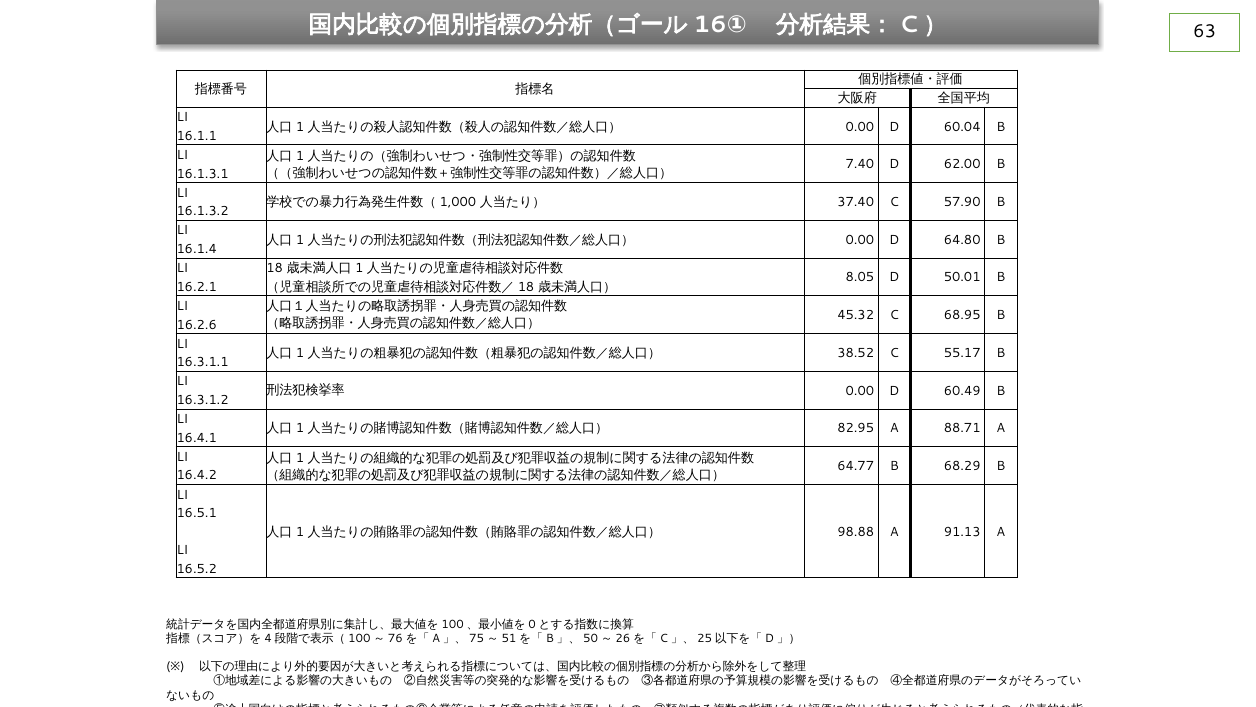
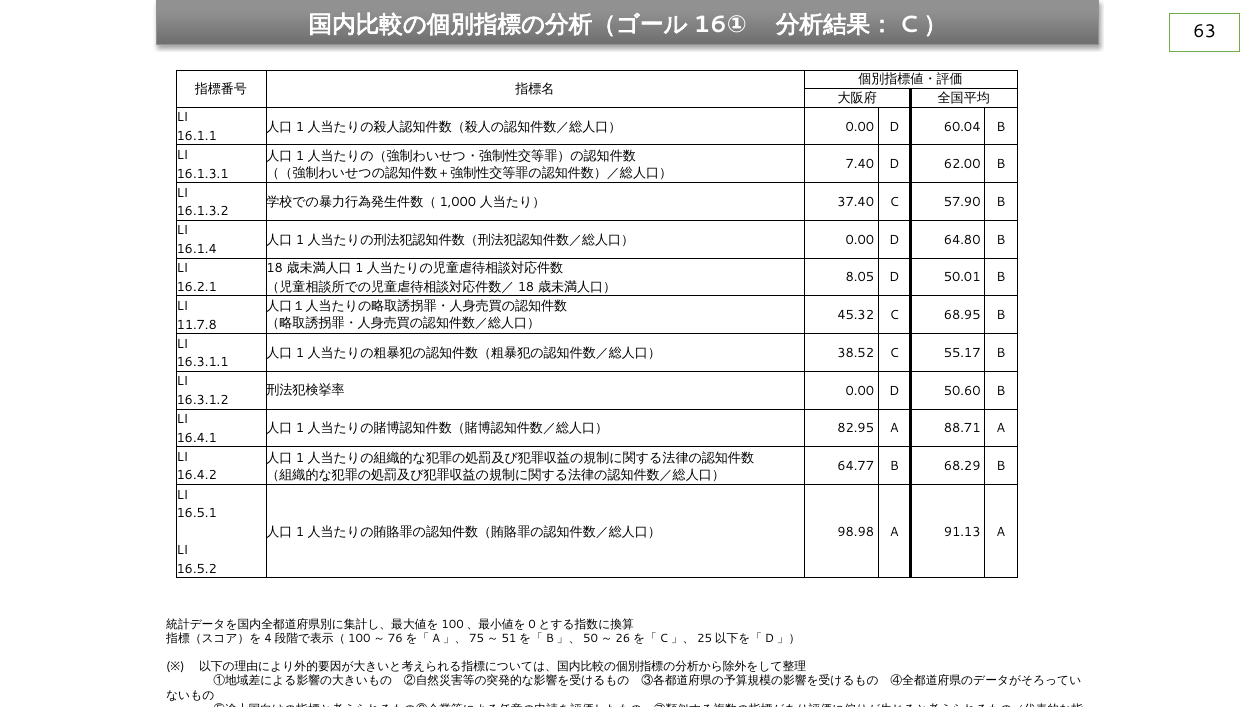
16.2.6: 16.2.6 -> 11.7.8
60.49: 60.49 -> 50.60
98.88: 98.88 -> 98.98
